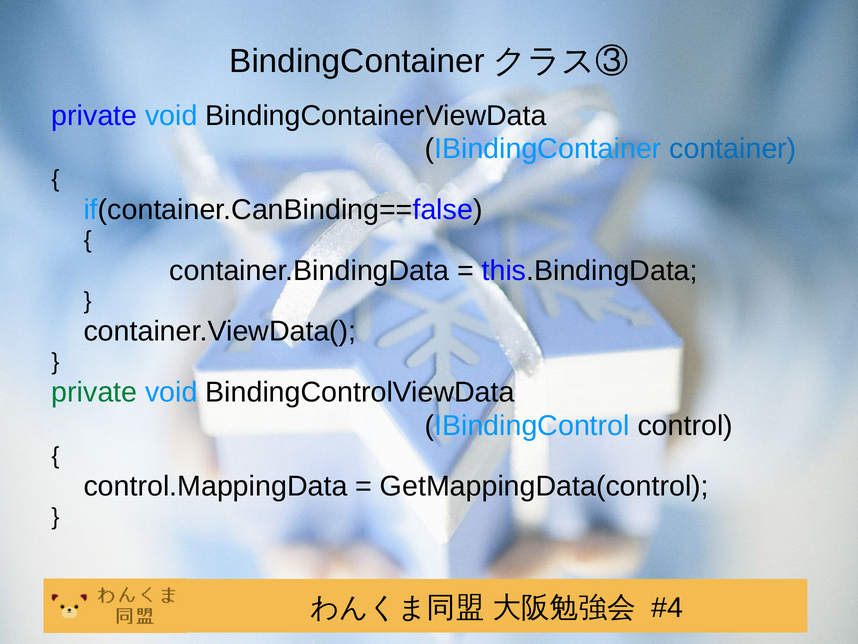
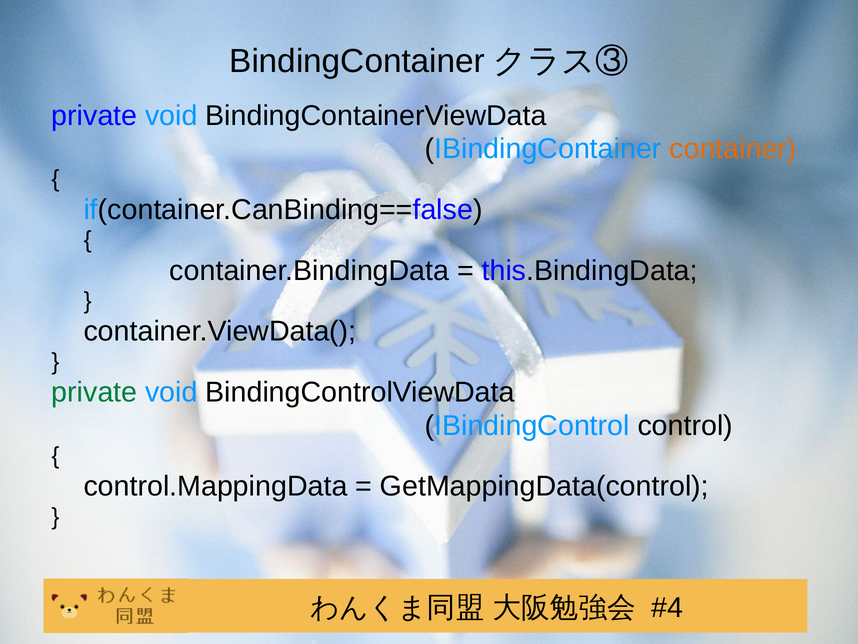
container colour: blue -> orange
